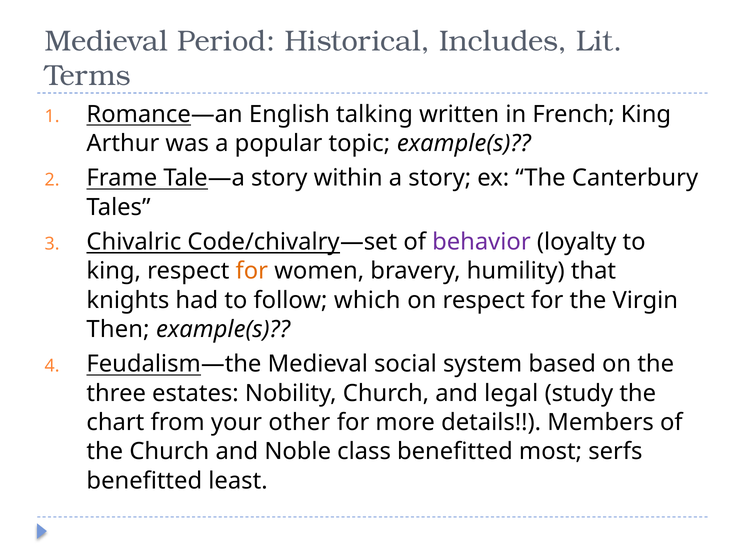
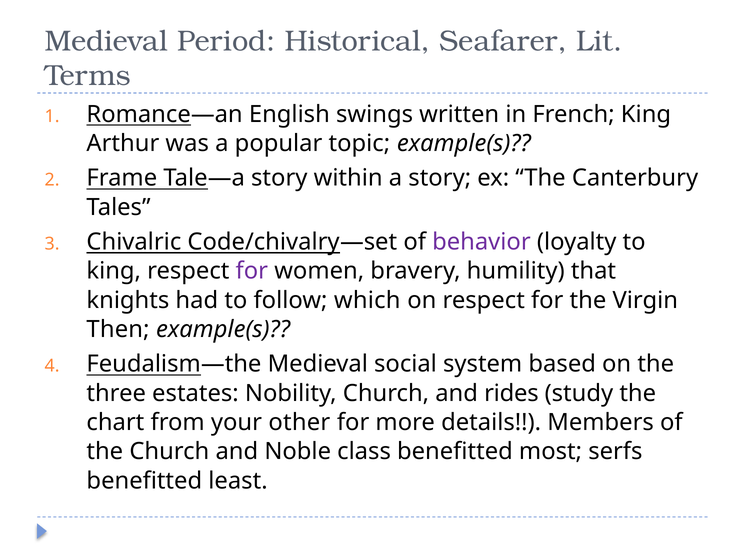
Includes: Includes -> Seafarer
talking: talking -> swings
for at (252, 271) colour: orange -> purple
legal: legal -> rides
